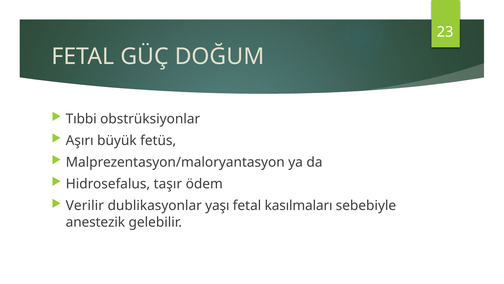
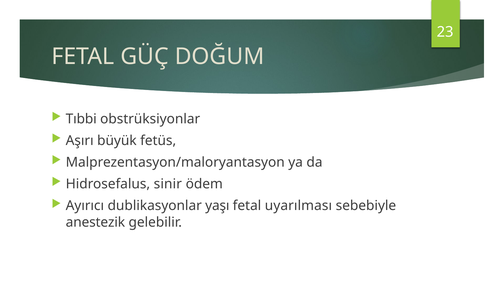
taşır: taşır -> sinir
Verilir: Verilir -> Ayırıcı
kasılmaları: kasılmaları -> uyarılması
